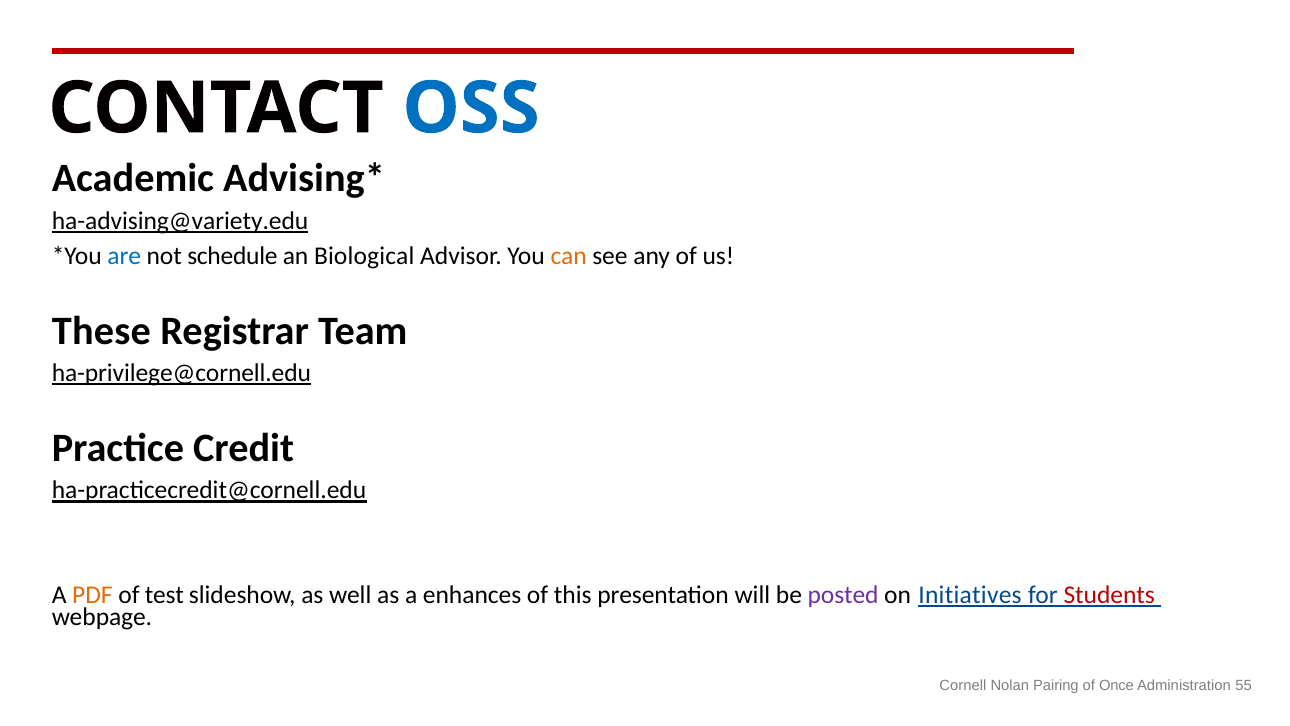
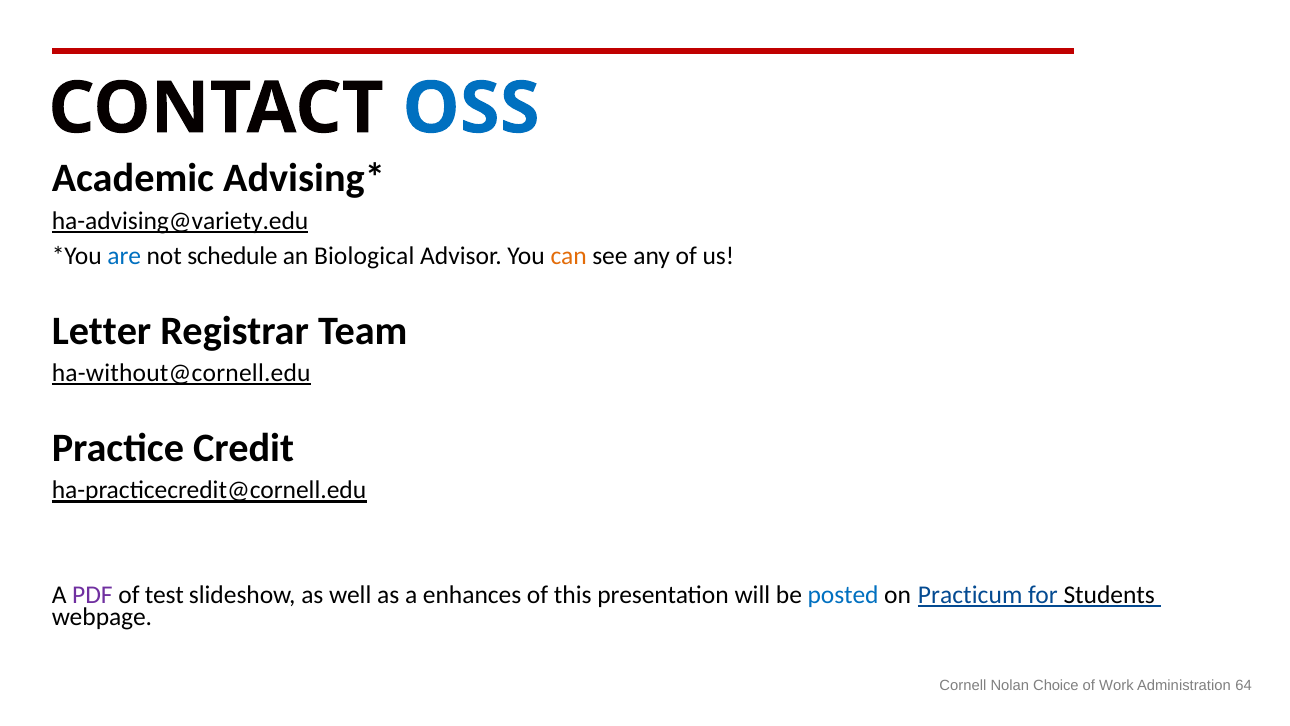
These: These -> Letter
ha-privilege@cornell.edu: ha-privilege@cornell.edu -> ha-without@cornell.edu
PDF colour: orange -> purple
posted colour: purple -> blue
Initiatives: Initiatives -> Practicum
Students colour: red -> black
Pairing: Pairing -> Choice
Once: Once -> Work
55: 55 -> 64
